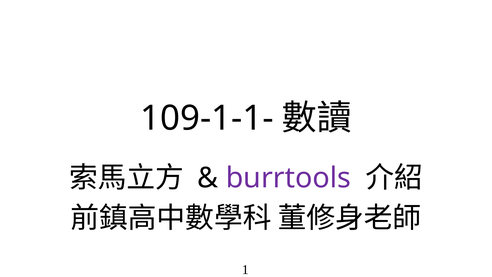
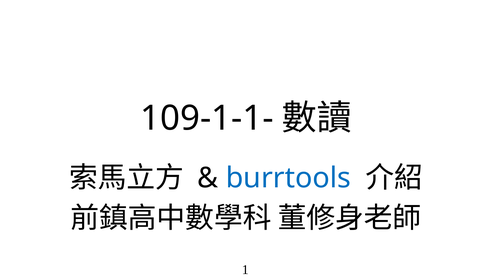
burrtools colour: purple -> blue
